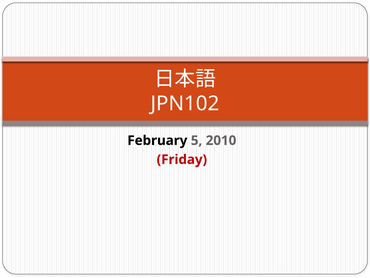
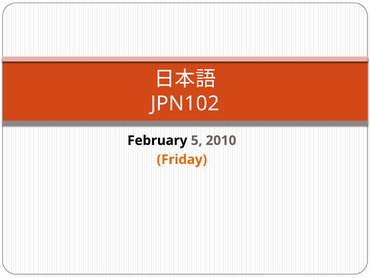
Friday colour: red -> orange
